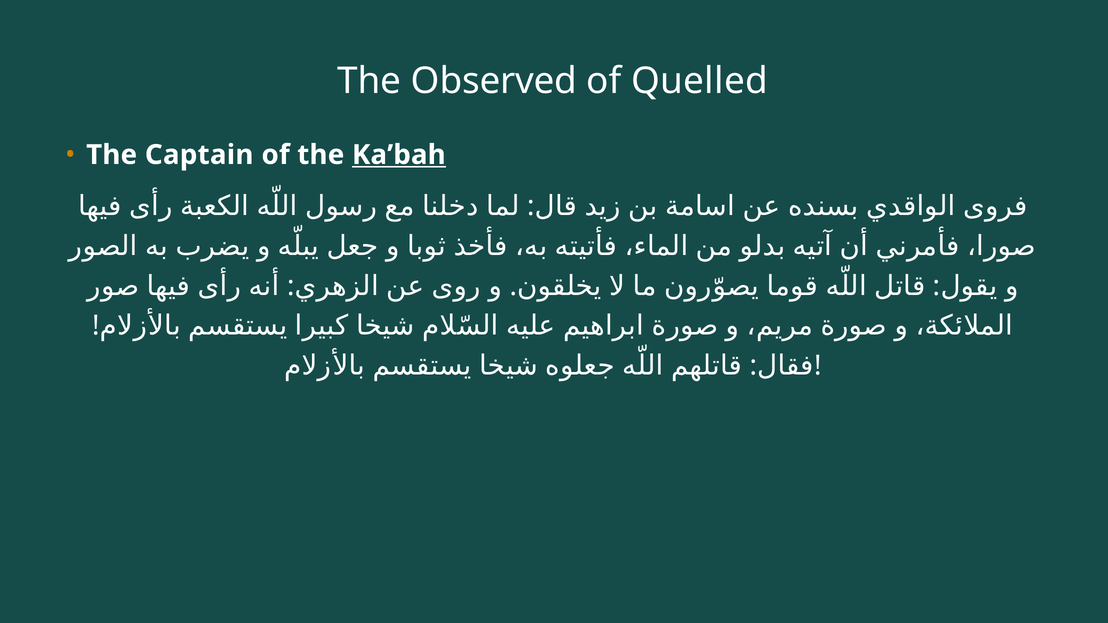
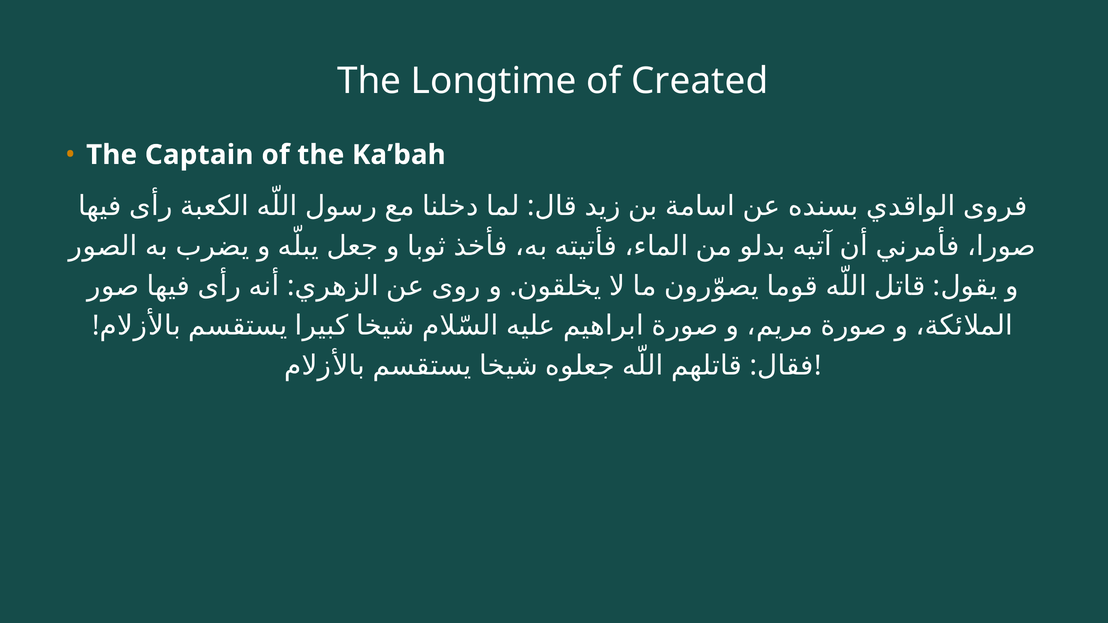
Observed: Observed -> Longtime
Quelled: Quelled -> Created
Ka’bah underline: present -> none
